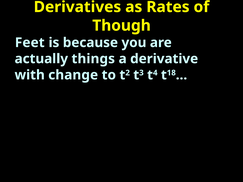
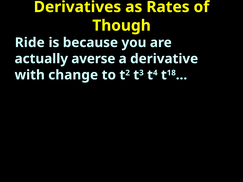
Feet: Feet -> Ride
things: things -> averse
